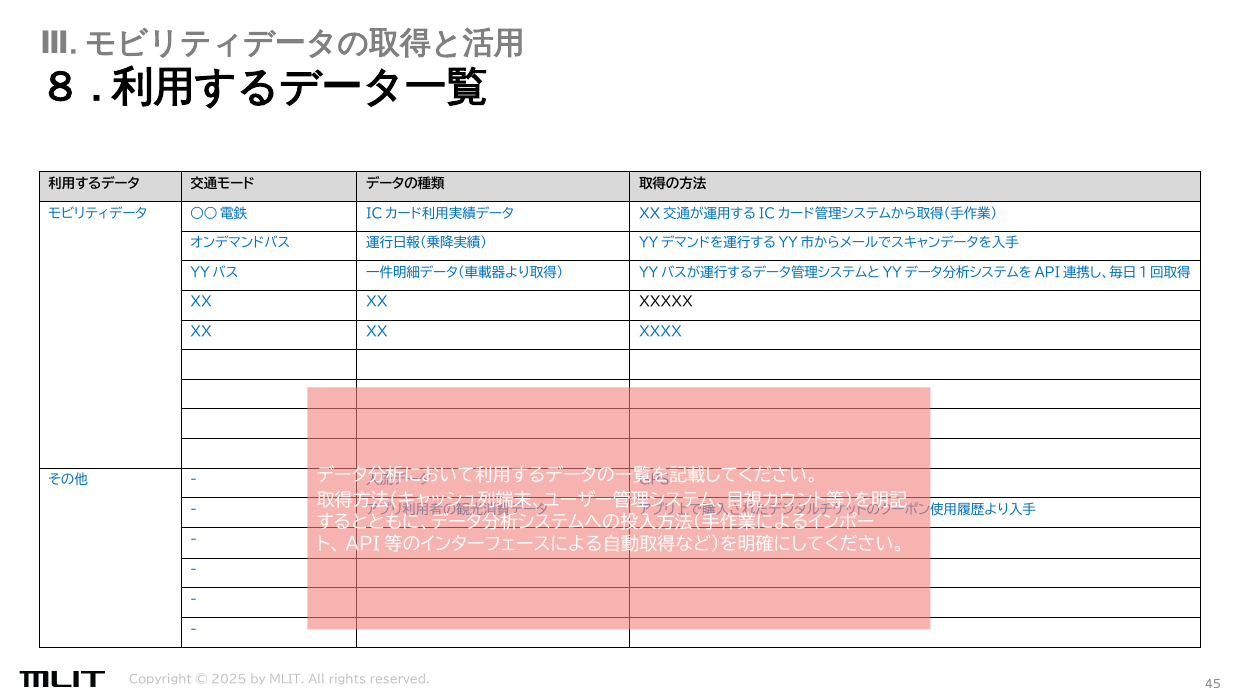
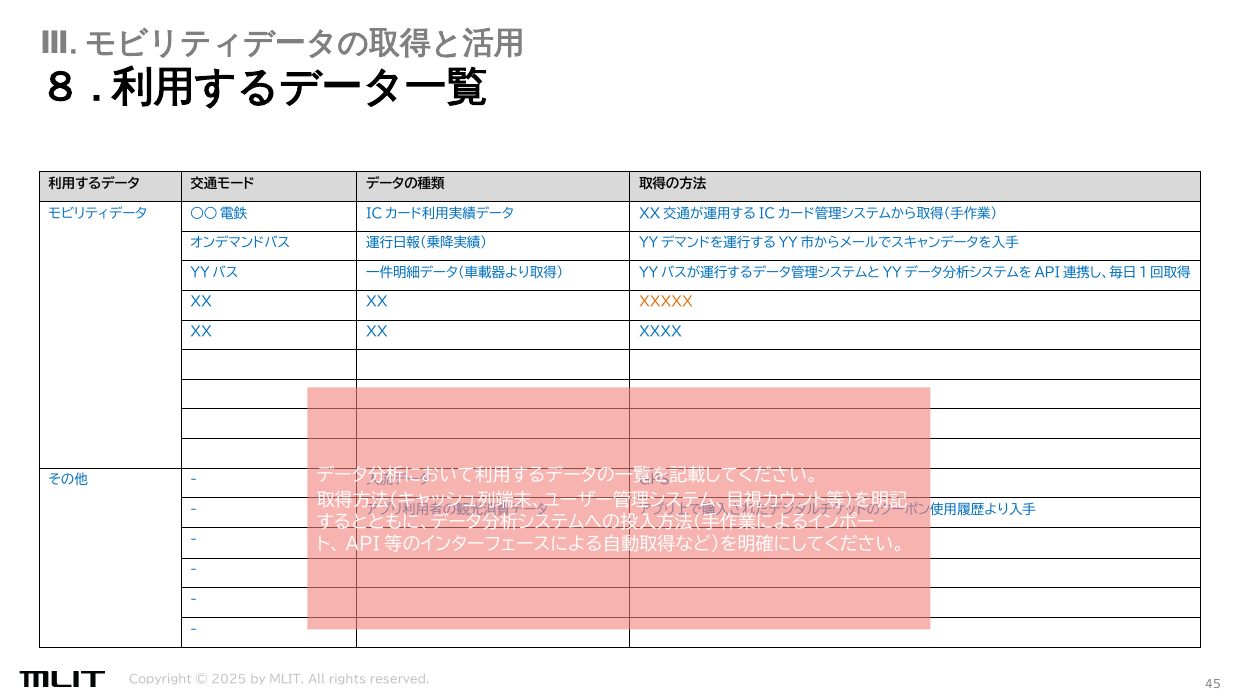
XXXXX colour: black -> orange
